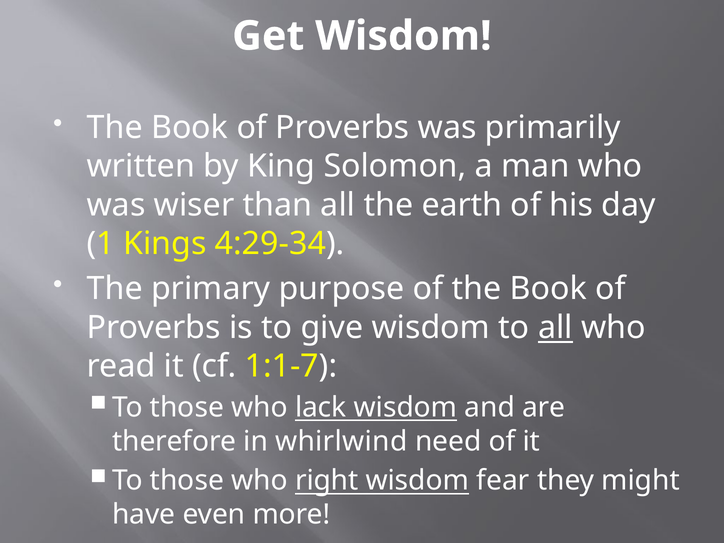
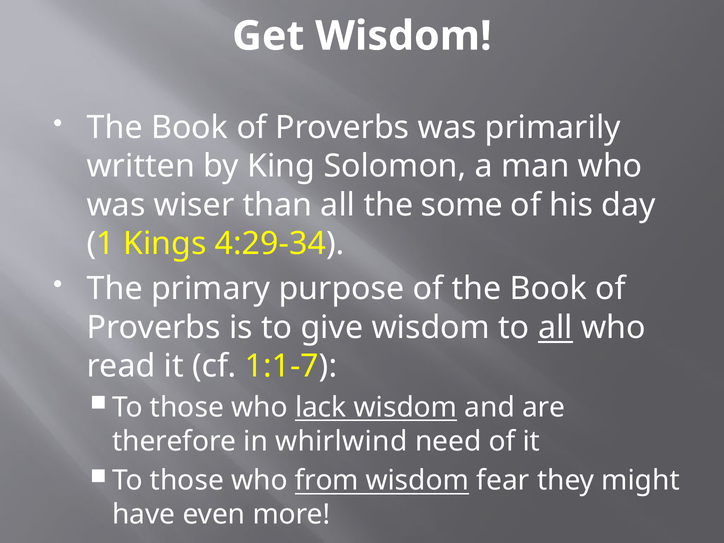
earth: earth -> some
right: right -> from
